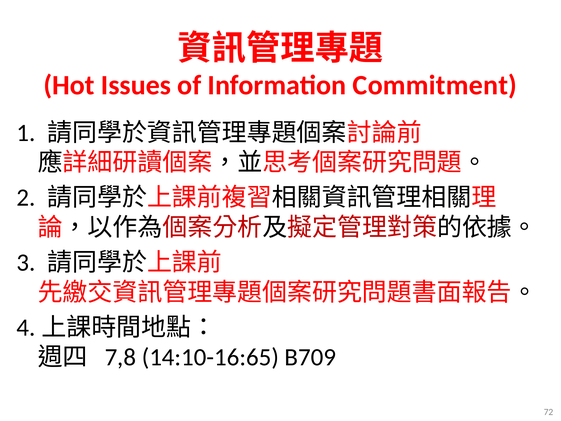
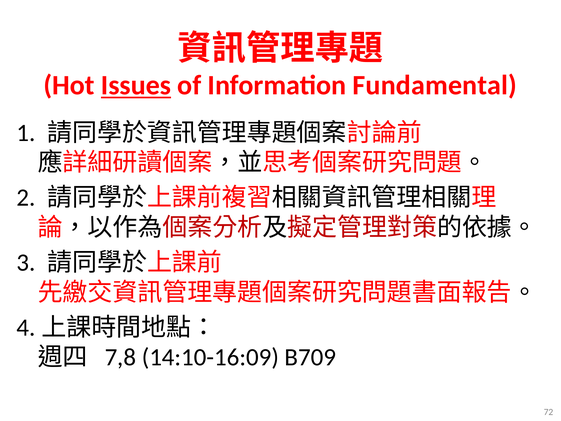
Issues underline: none -> present
Commitment: Commitment -> Fundamental
14:10-16:65: 14:10-16:65 -> 14:10-16:09
